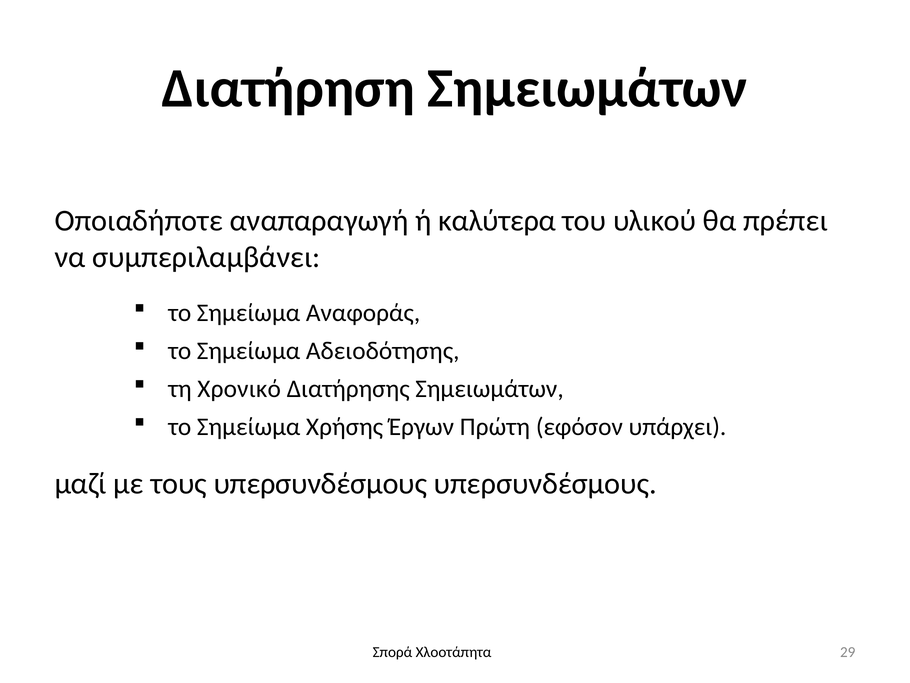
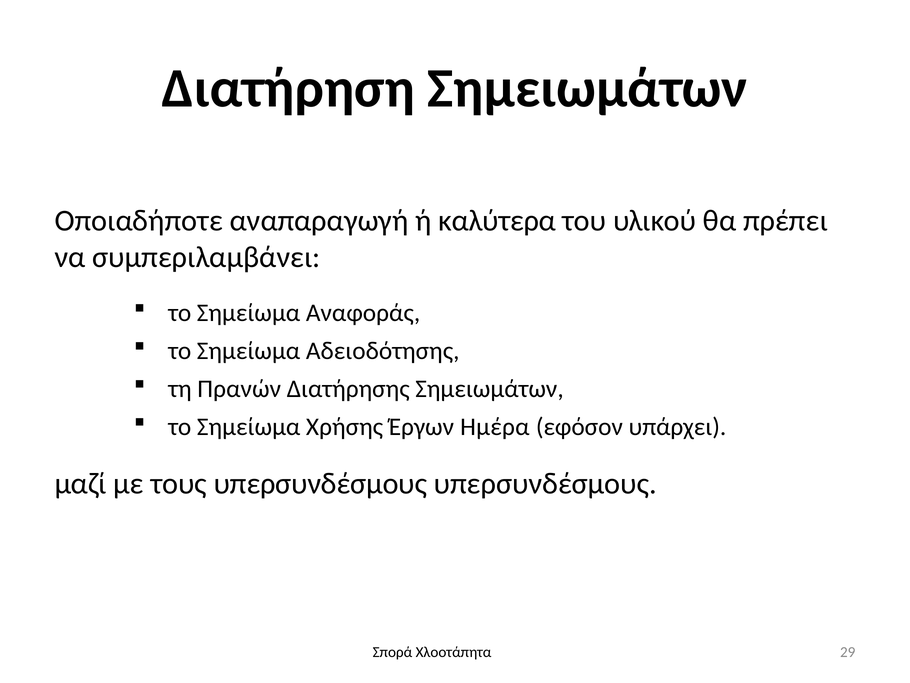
Χρονικό: Χρονικό -> Πρανών
Πρώτη: Πρώτη -> Ημέρα
